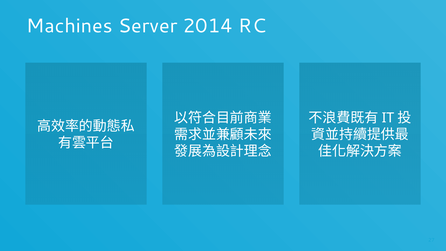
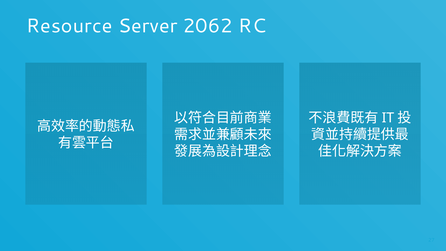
Machines: Machines -> Resource
2014: 2014 -> 2062
